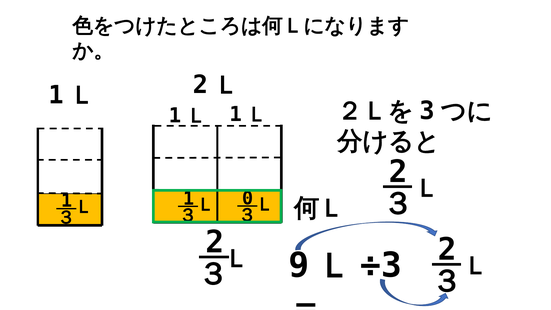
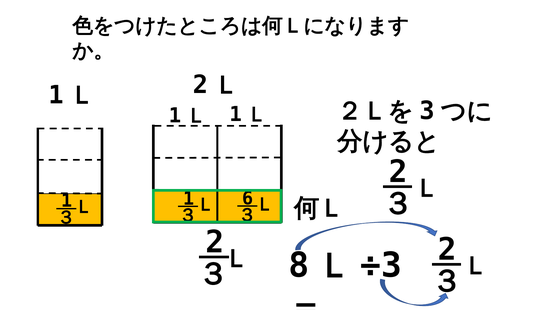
0: 0 -> 6
9: 9 -> 8
